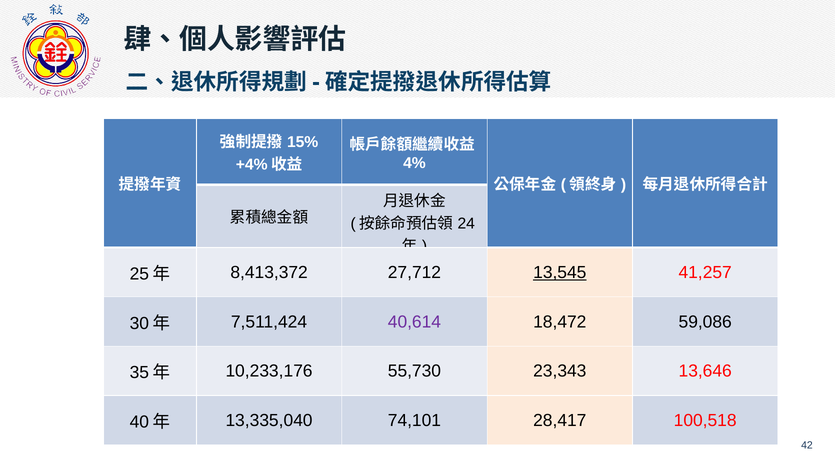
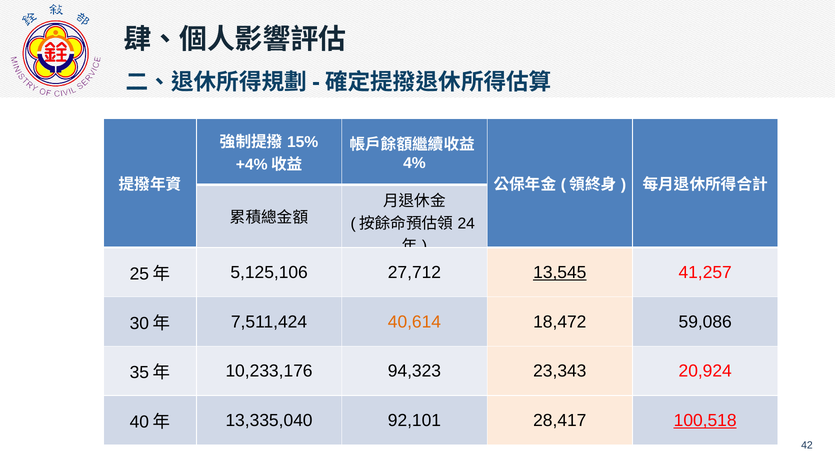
8,413,372: 8,413,372 -> 5,125,106
40,614 colour: purple -> orange
55,730: 55,730 -> 94,323
13,646: 13,646 -> 20,924
74,101: 74,101 -> 92,101
100,518 underline: none -> present
